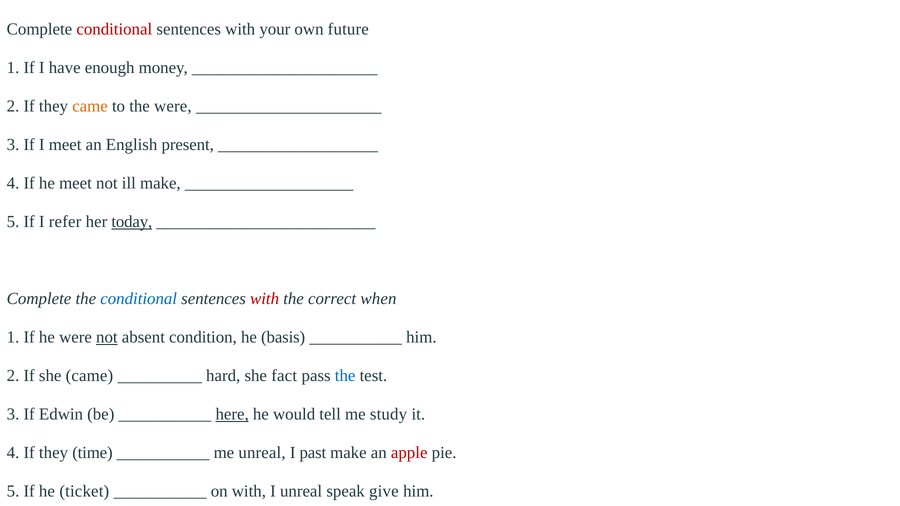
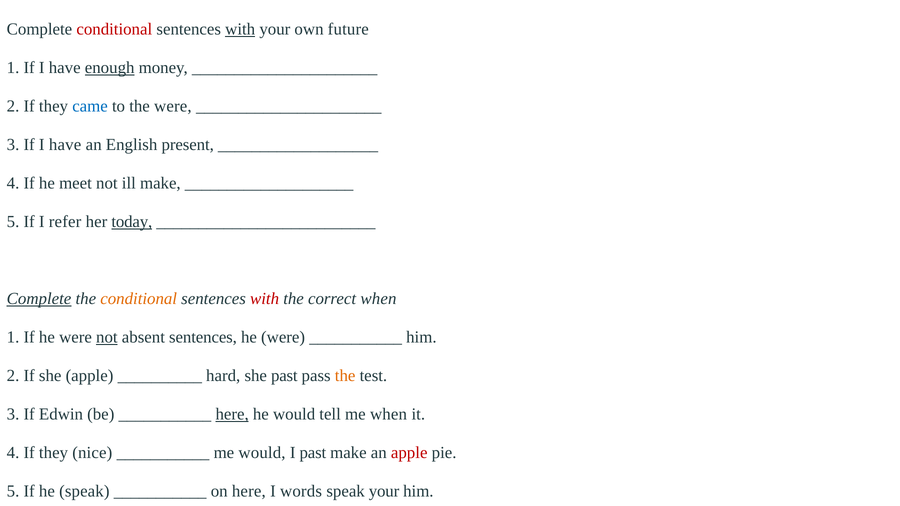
with at (240, 29) underline: none -> present
enough underline: none -> present
came at (90, 106) colour: orange -> blue
3 If I meet: meet -> have
Complete at (39, 299) underline: none -> present
conditional at (139, 299) colour: blue -> orange
absent condition: condition -> sentences
basis at (283, 337): basis -> were
she came: came -> apple
she fact: fact -> past
the at (345, 376) colour: blue -> orange
me study: study -> when
time: time -> nice
me unreal: unreal -> would
he ticket: ticket -> speak
on with: with -> here
I unreal: unreal -> words
speak give: give -> your
